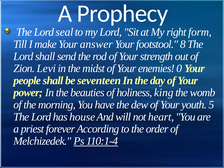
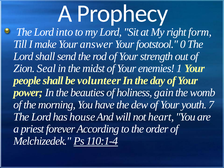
seal: seal -> into
8: 8 -> 0
Levi: Levi -> Seal
0: 0 -> 1
seventeen: seventeen -> volunteer
king: king -> gain
5: 5 -> 7
